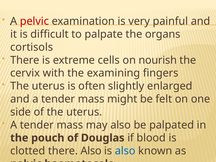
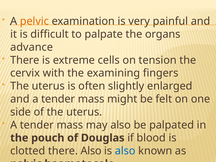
pelvic at (34, 21) colour: red -> orange
cortisols: cortisols -> advance
nourish: nourish -> tension
